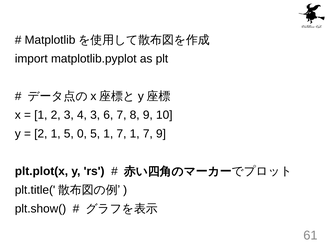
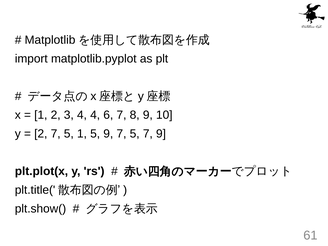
4 3: 3 -> 4
2 1: 1 -> 7
5 0: 0 -> 1
5 1: 1 -> 9
1 at (135, 134): 1 -> 5
